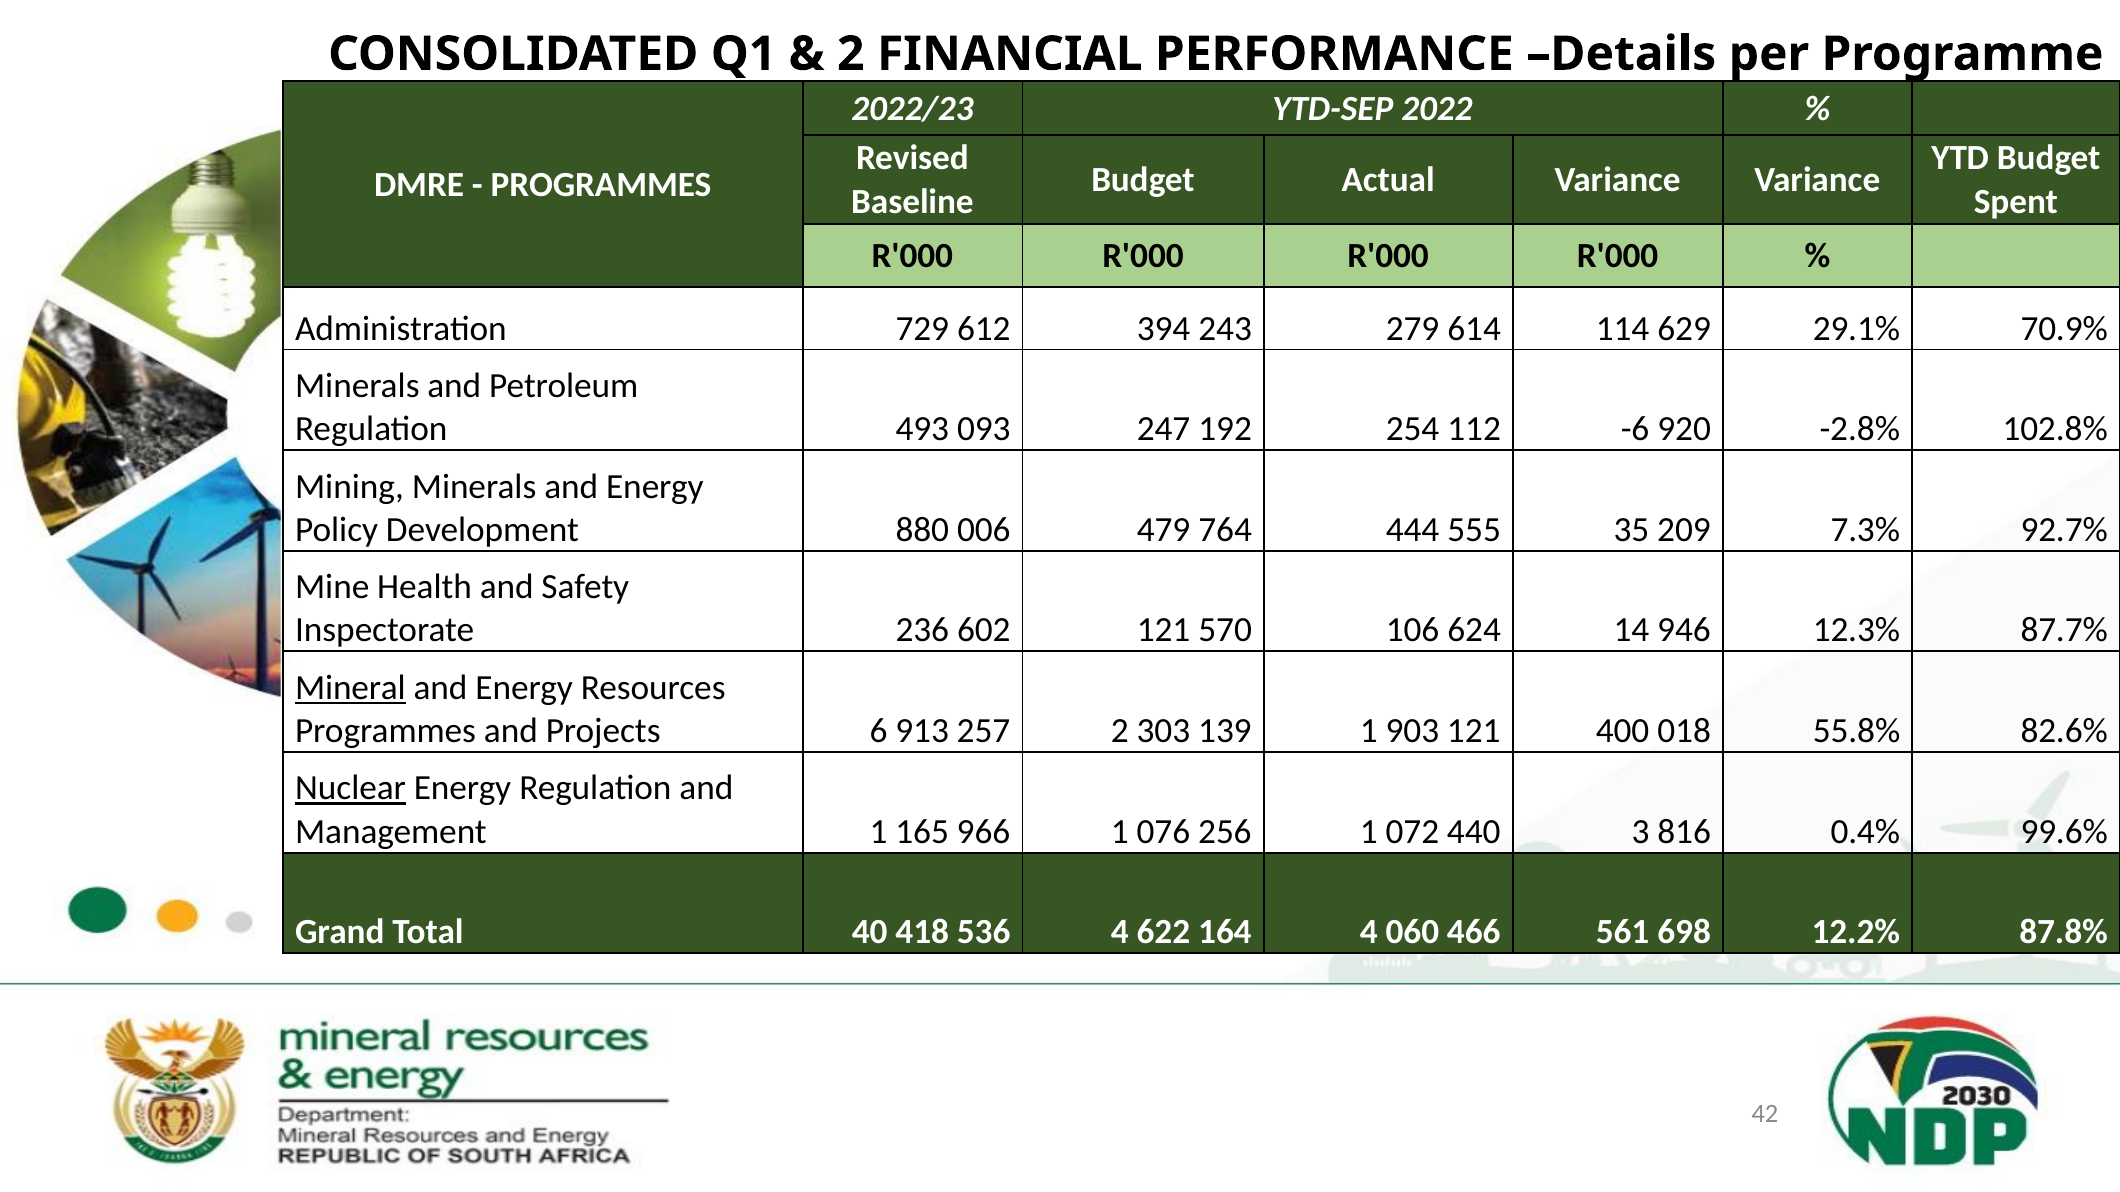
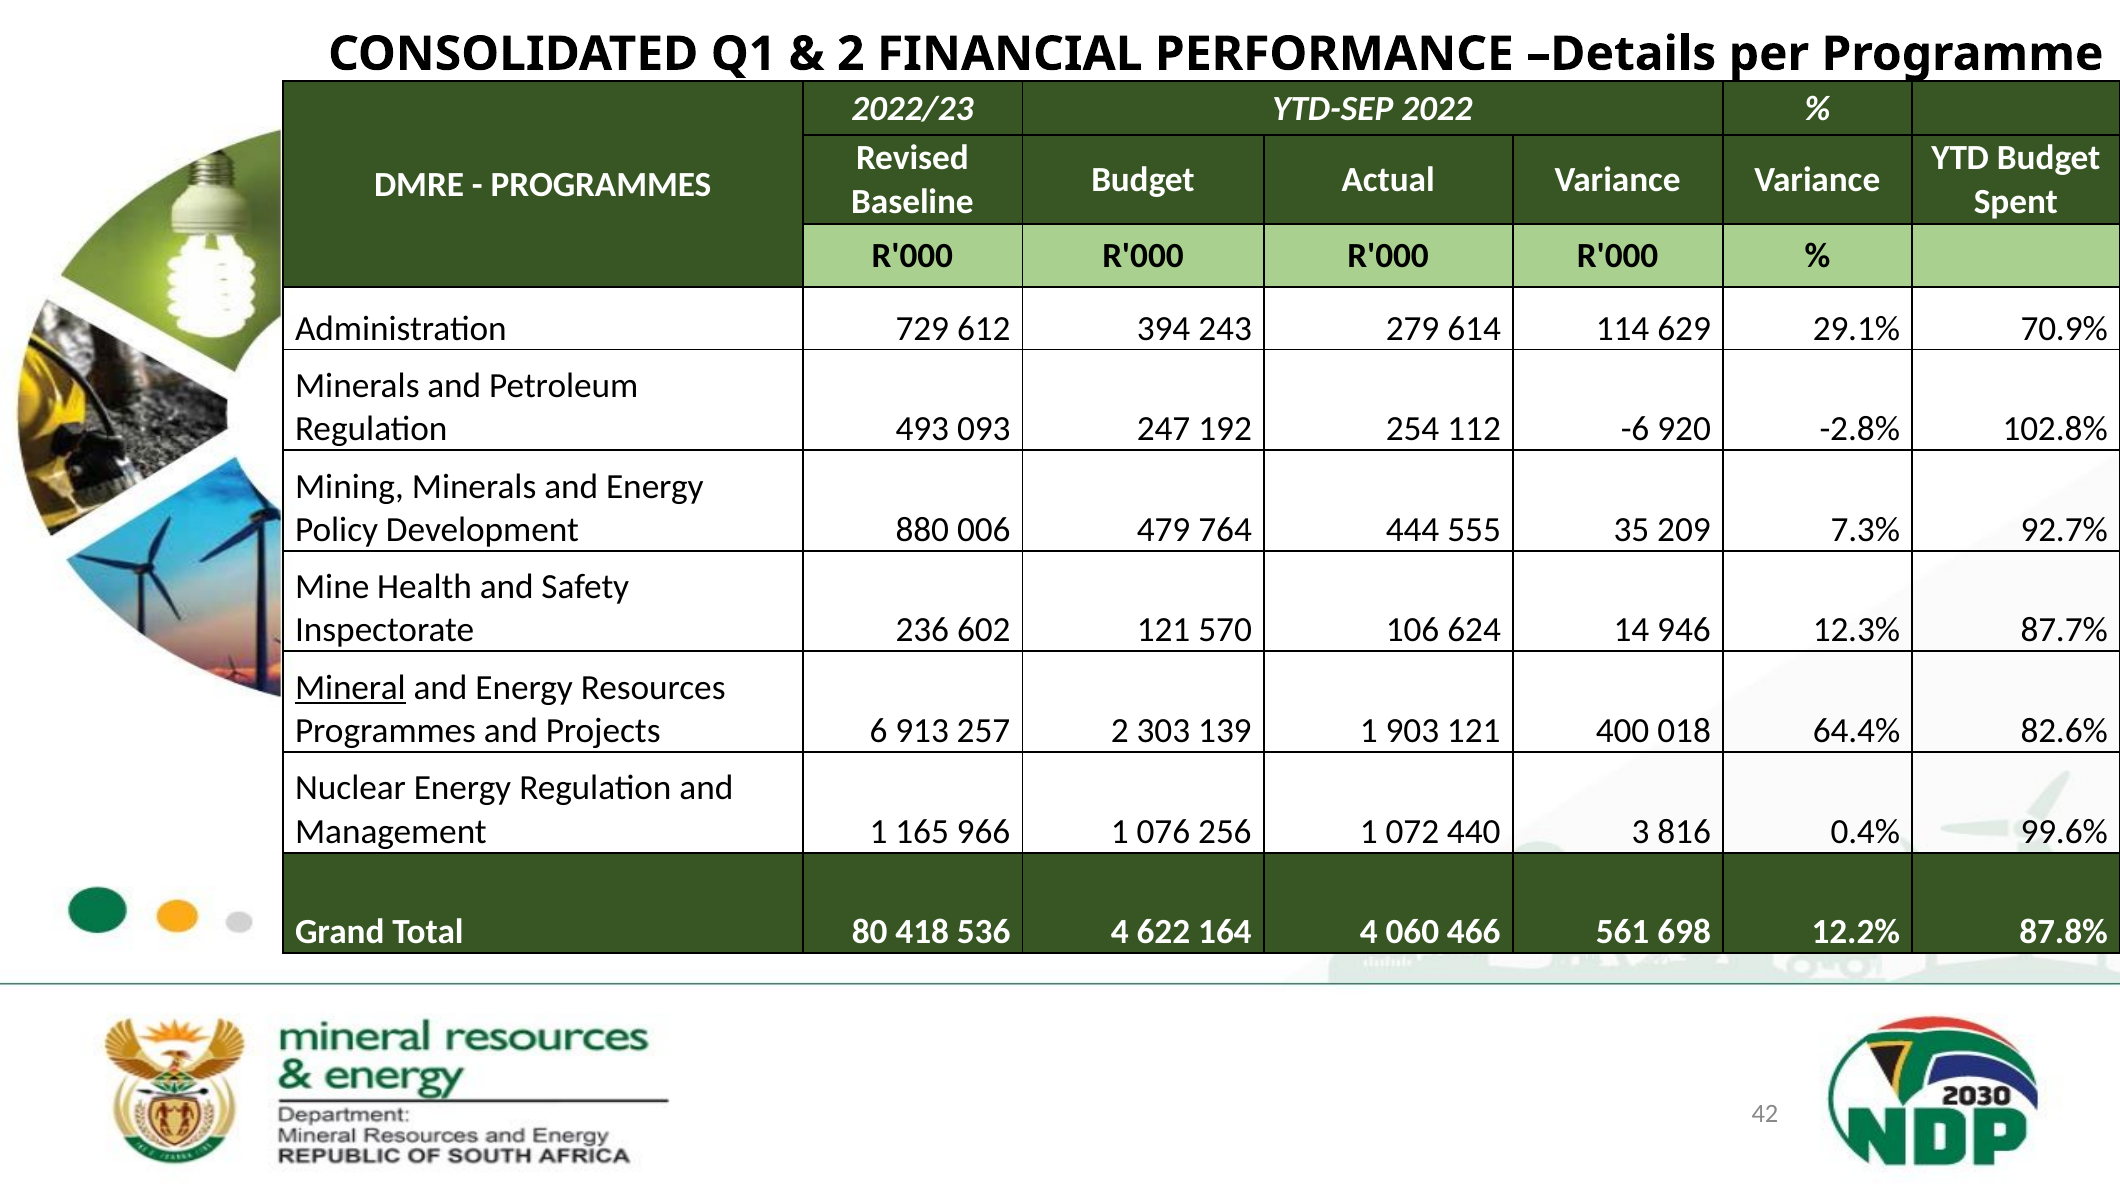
55.8%: 55.8% -> 64.4%
Nuclear underline: present -> none
40: 40 -> 80
